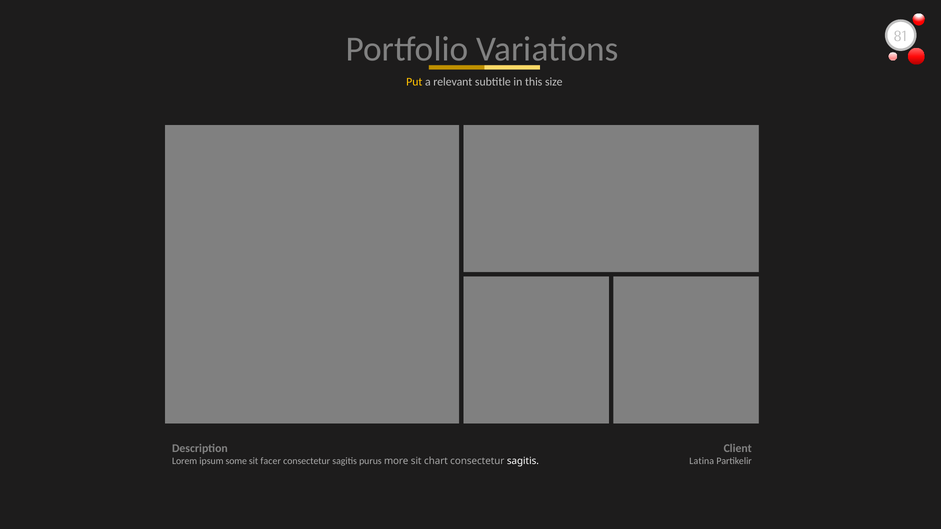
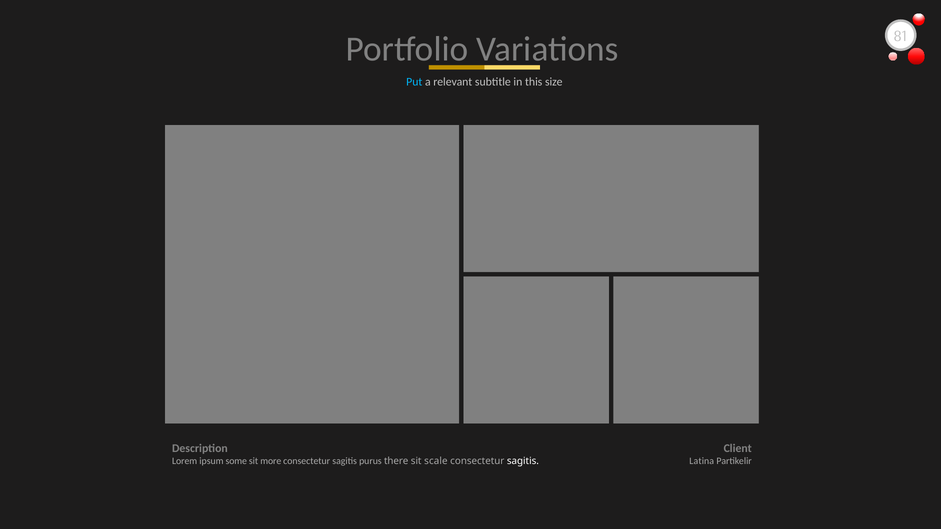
Put colour: yellow -> light blue
facer: facer -> more
more: more -> there
chart: chart -> scale
